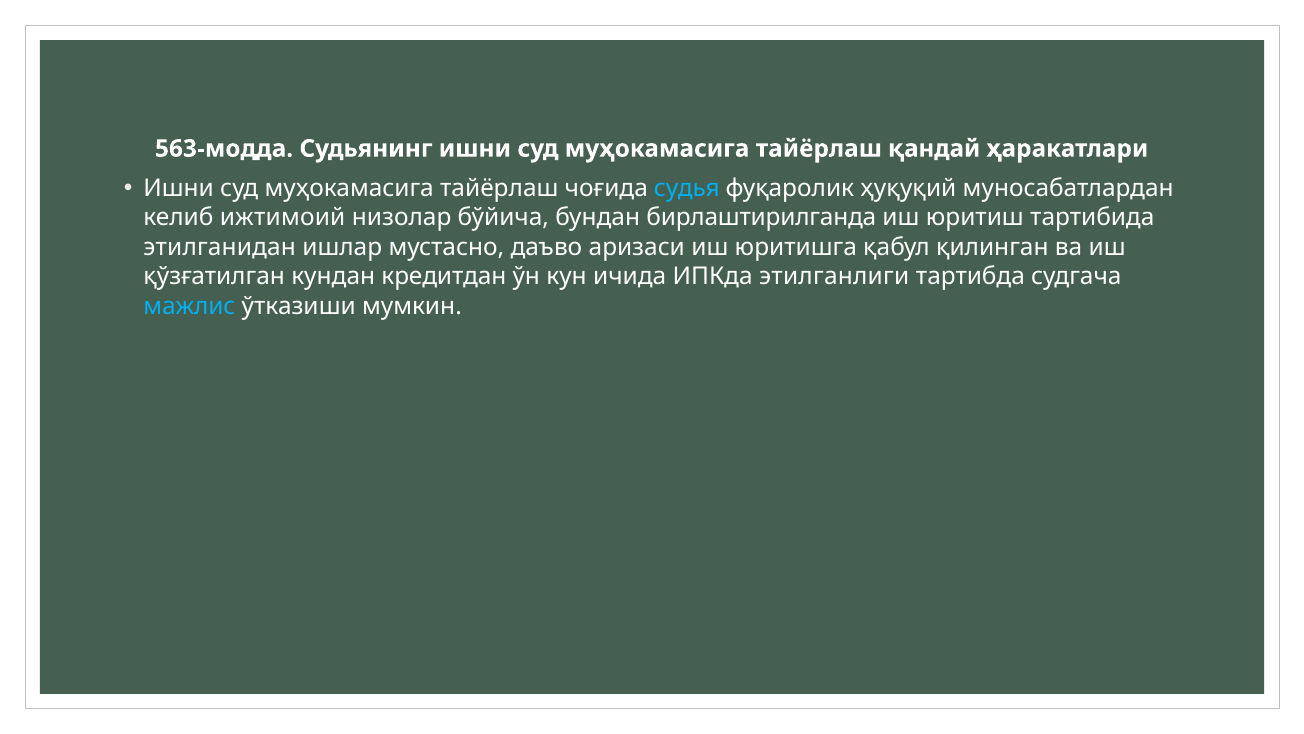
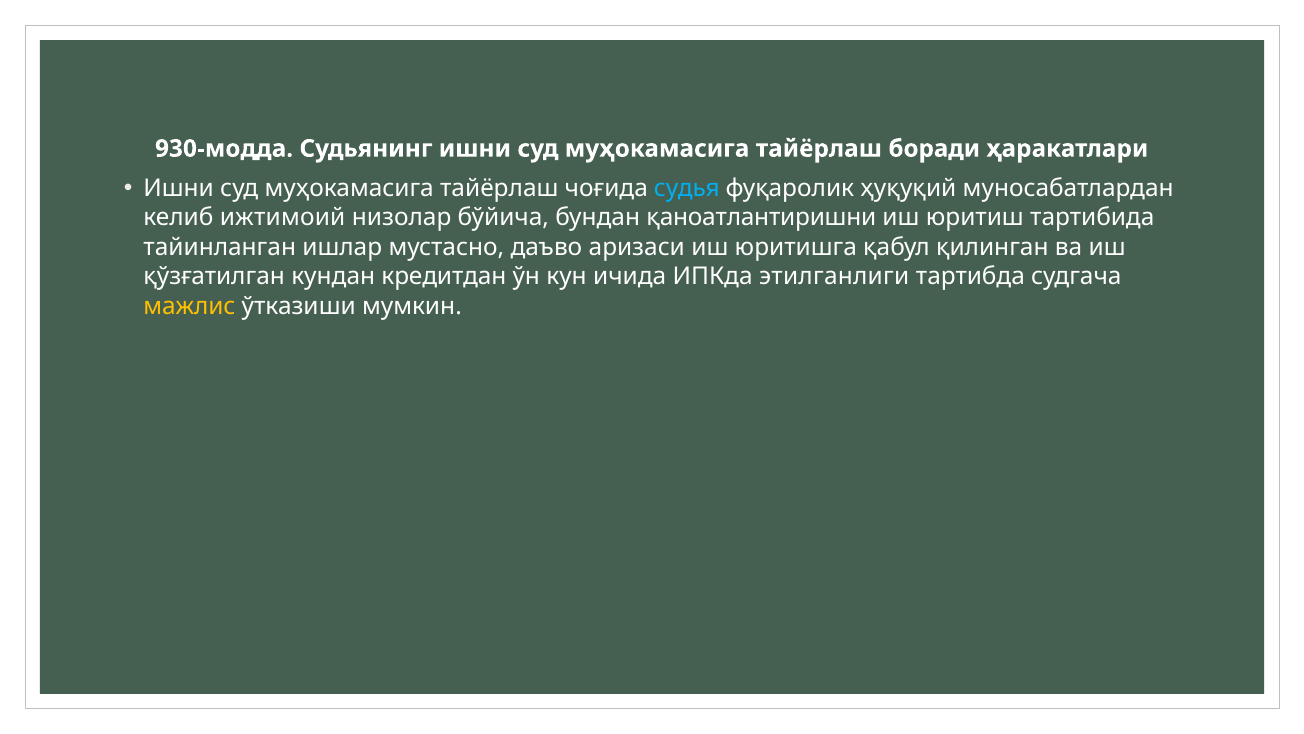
563-модда: 563-модда -> 930-модда
қандай: қандай -> боради
бирлаштирилганда: бирлаштирилганда -> қаноатлантиришни
этилганидан: этилганидан -> тайинланган
мажлис colour: light blue -> yellow
